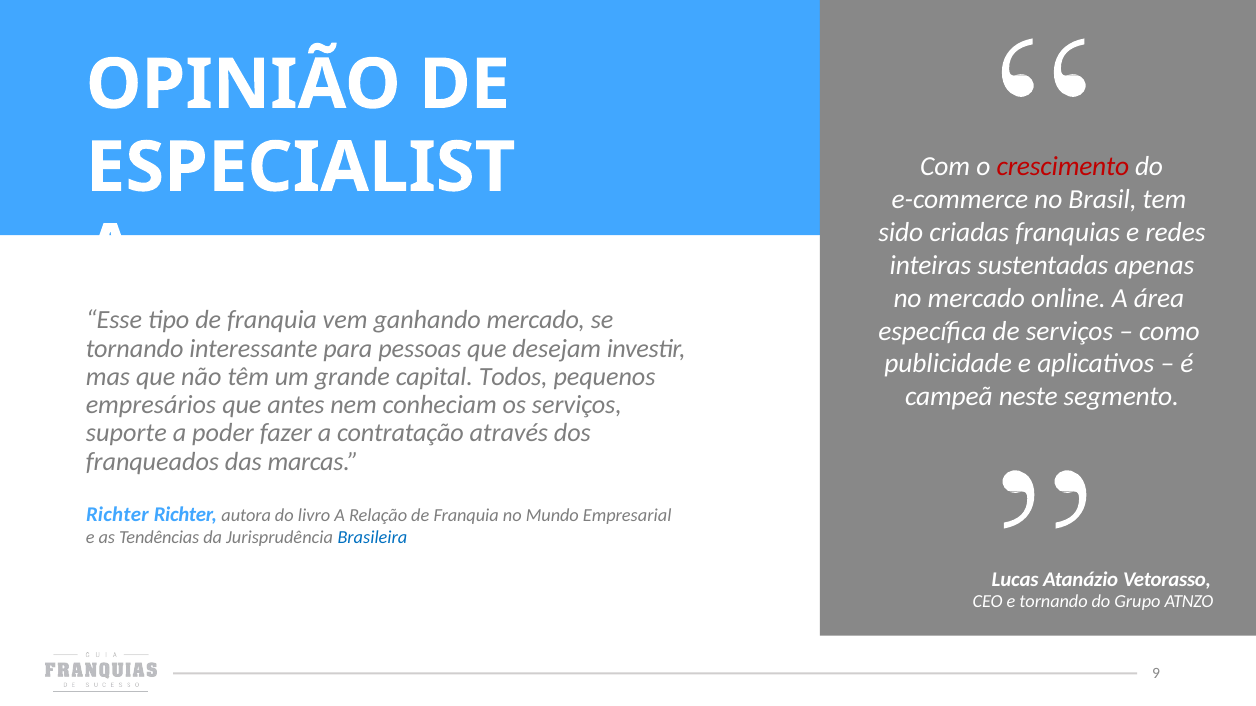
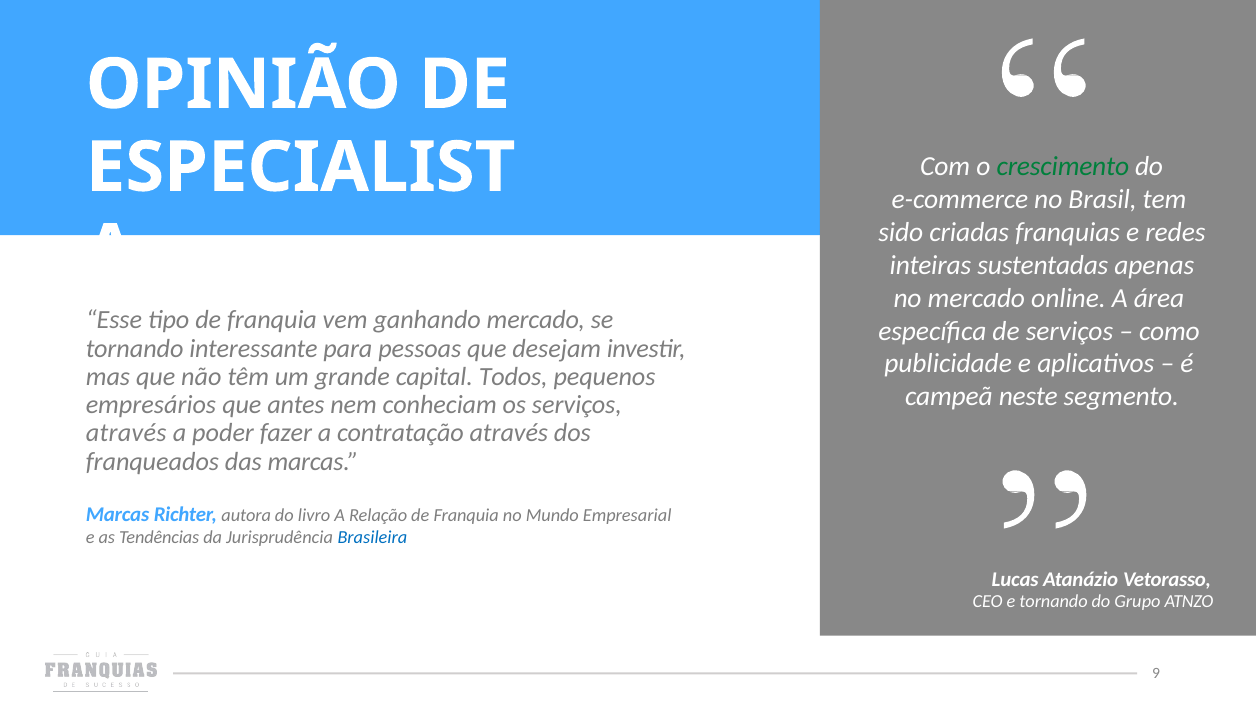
crescimento colour: red -> green
suporte at (126, 433): suporte -> através
Richter at (117, 515): Richter -> Marcas
